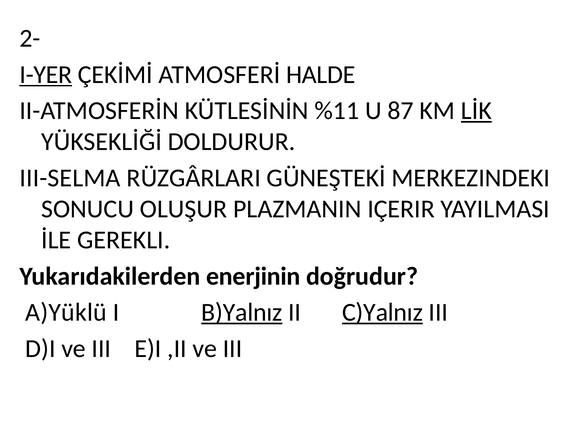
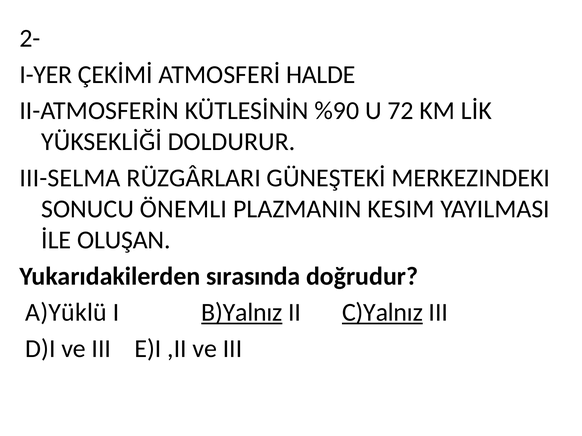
I-YER underline: present -> none
%11: %11 -> %90
87: 87 -> 72
LİK underline: present -> none
OLUŞUR: OLUŞUR -> ÖNEMLI
IÇERIR: IÇERIR -> KESIM
GEREKLI: GEREKLI -> OLUŞAN
enerjinin: enerjinin -> sırasında
